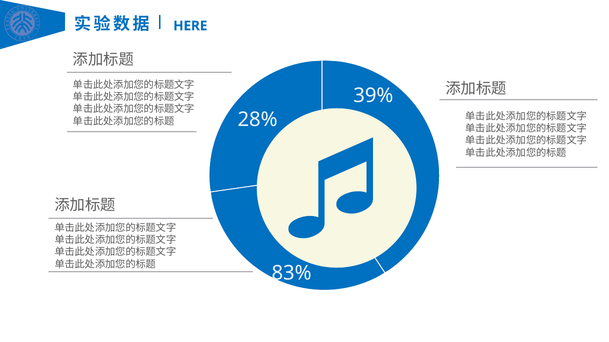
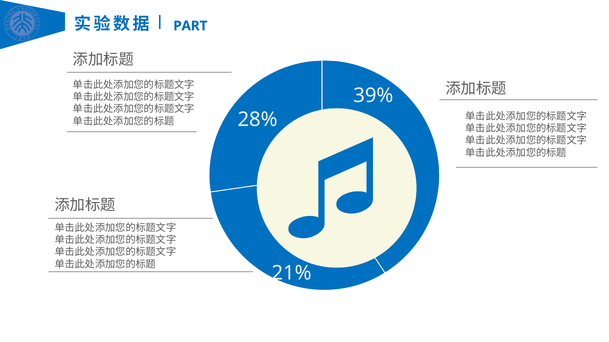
HERE: HERE -> PART
83%: 83% -> 21%
